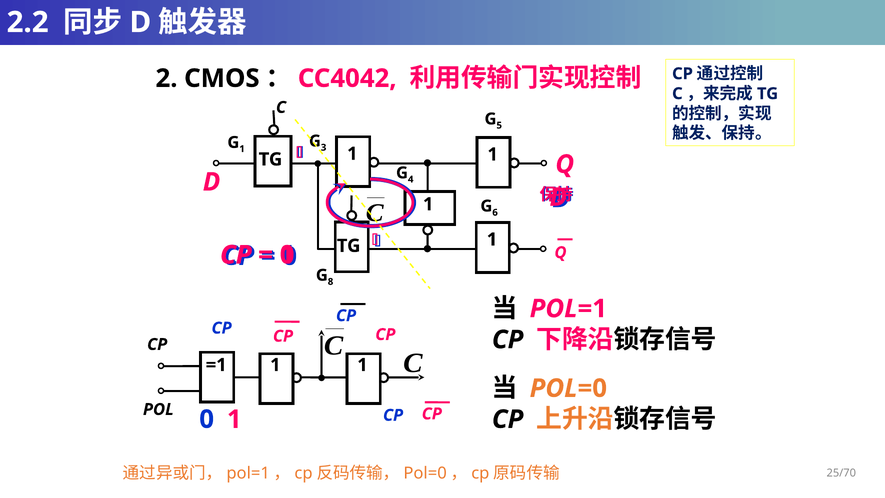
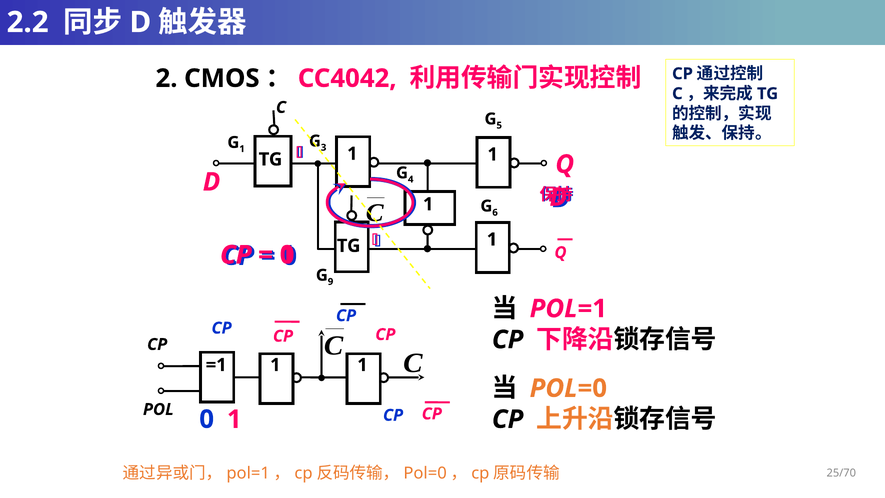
8: 8 -> 9
